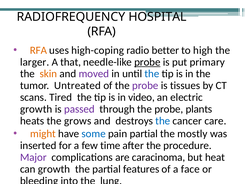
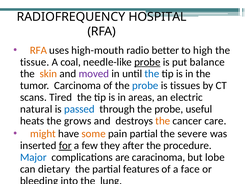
high-coping: high-coping -> high-mouth
larger: larger -> tissue
that: that -> coal
primary: primary -> balance
Untreated: Untreated -> Carcinoma
probe at (145, 86) colour: purple -> blue
video: video -> areas
growth at (36, 109): growth -> natural
passed colour: purple -> blue
plants: plants -> useful
the at (163, 121) colour: blue -> orange
some colour: blue -> orange
mostly: mostly -> severe
for underline: none -> present
time: time -> they
Major colour: purple -> blue
heat: heat -> lobe
can growth: growth -> dietary
